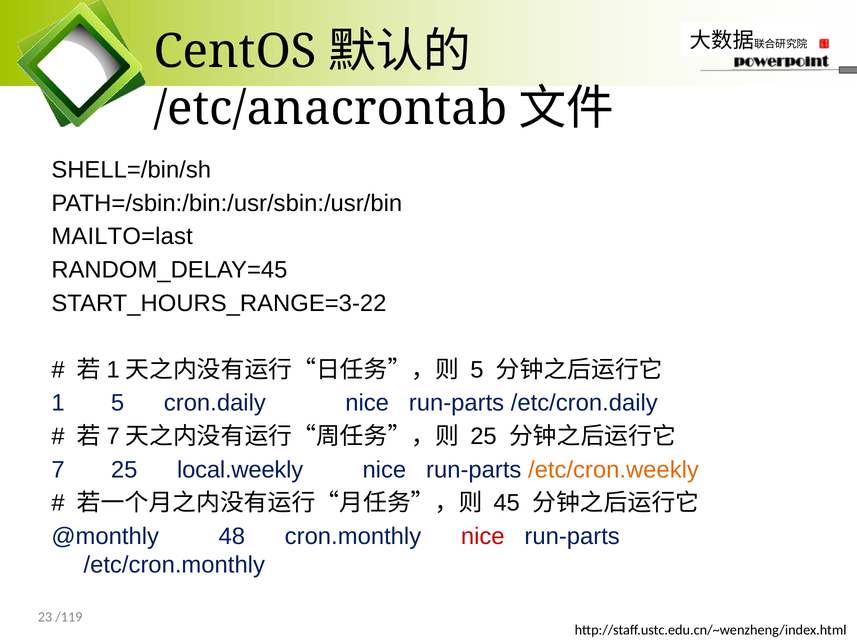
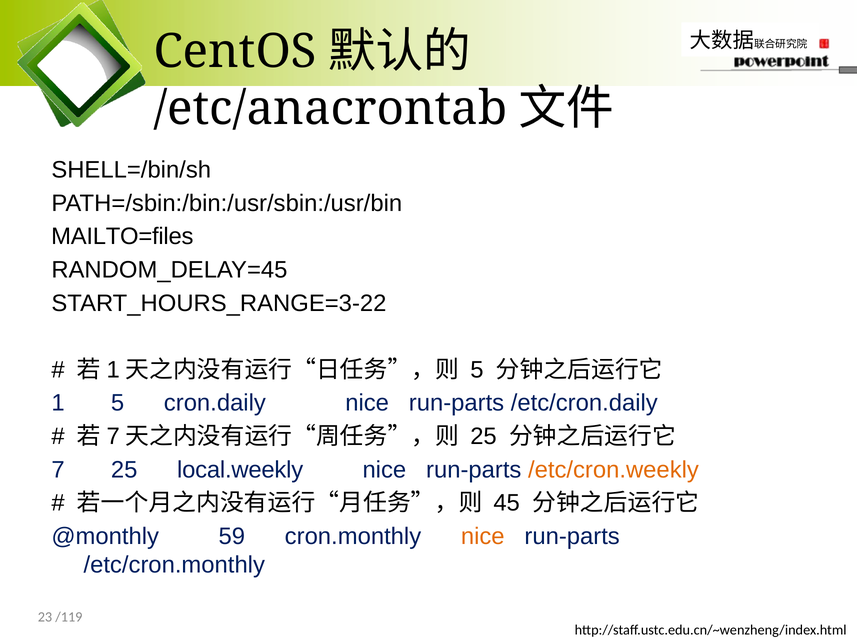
MAILTO=last: MAILTO=last -> MAILTO=files
48: 48 -> 59
nice at (483, 537) colour: red -> orange
